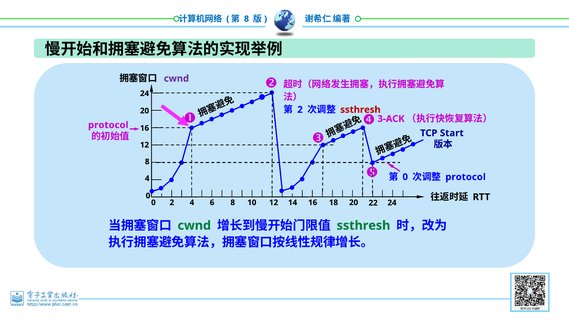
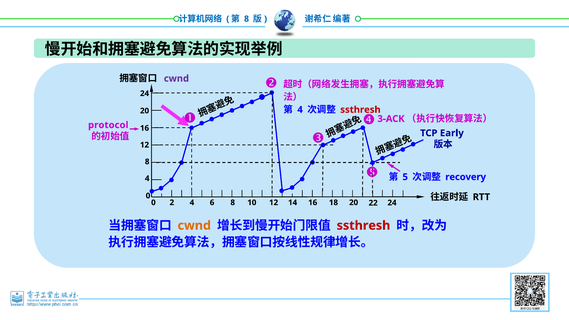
2 at (300, 110): 2 -> 4
Start: Start -> Early
0 at (405, 177): 0 -> 5
protocol at (466, 177): protocol -> recovery
cwnd at (194, 226) colour: green -> orange
ssthresh at (363, 226) colour: green -> red
